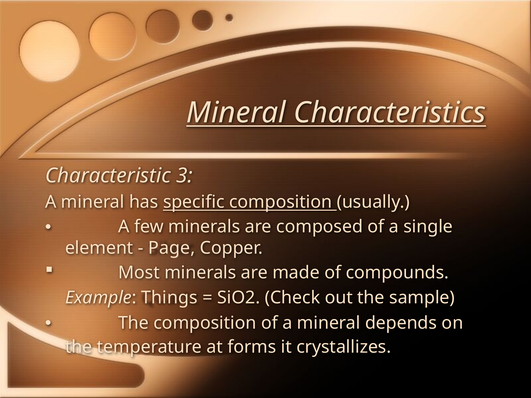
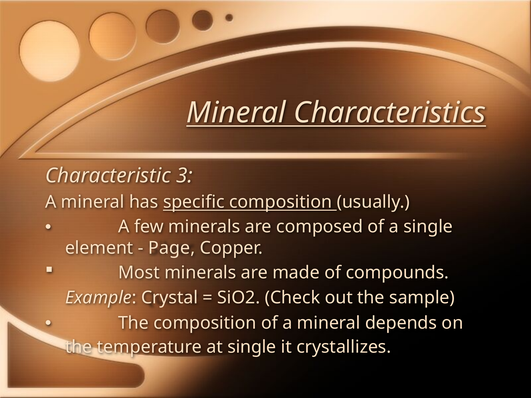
Things: Things -> Crystal
at forms: forms -> single
